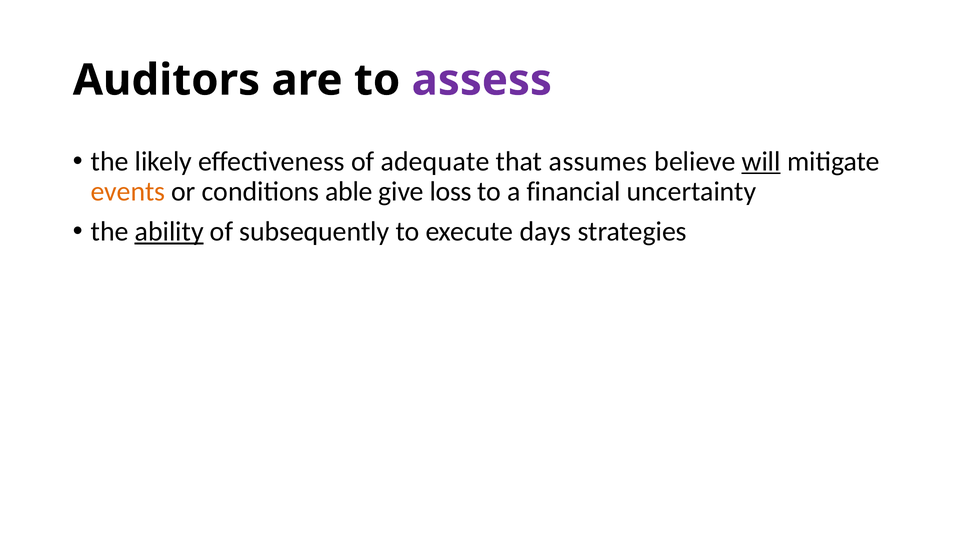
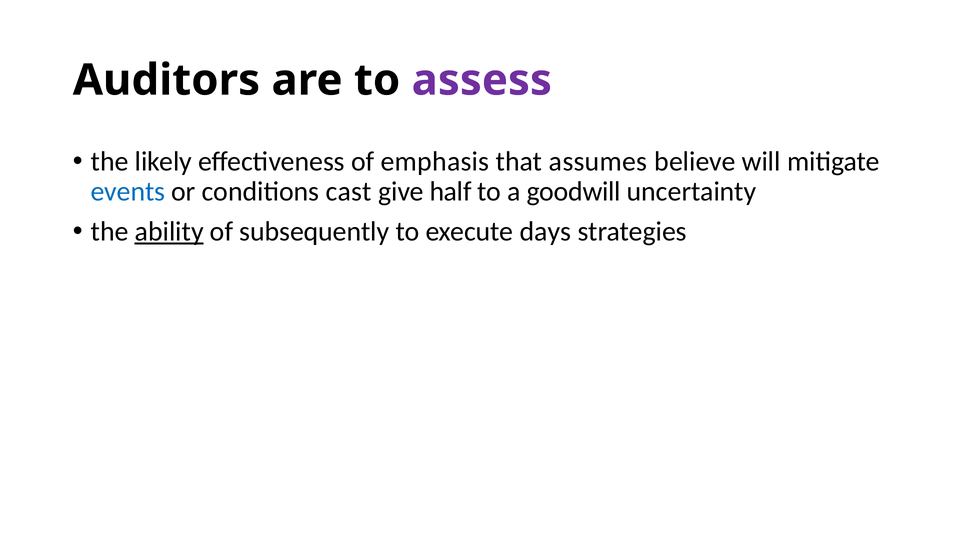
adequate: adequate -> emphasis
will underline: present -> none
events colour: orange -> blue
able: able -> cast
loss: loss -> half
financial: financial -> goodwill
